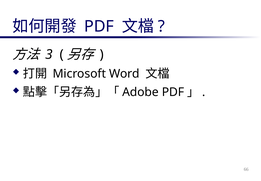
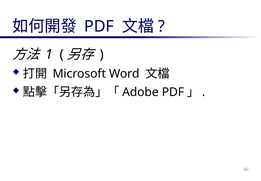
3: 3 -> 1
